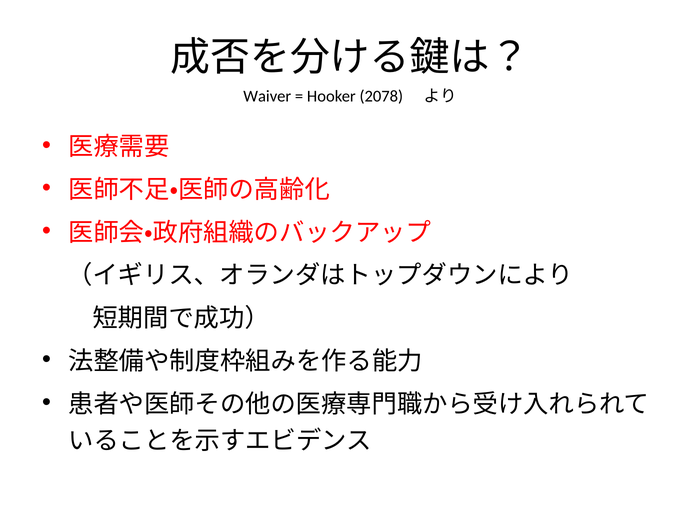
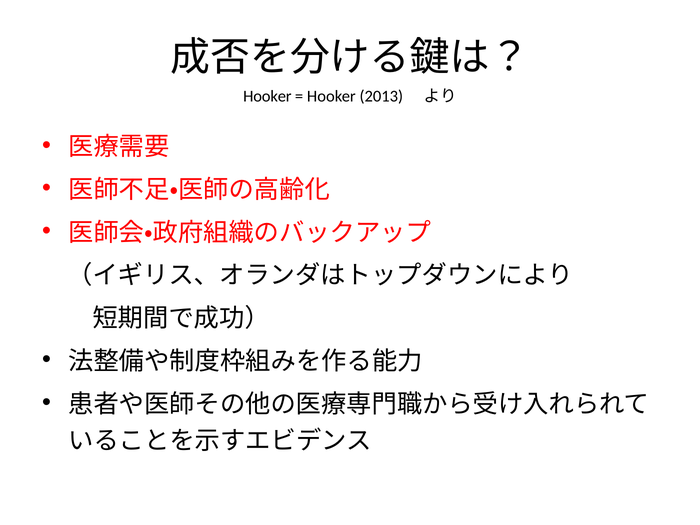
Waiver at (267, 96): Waiver -> Hooker
2078: 2078 -> 2013
